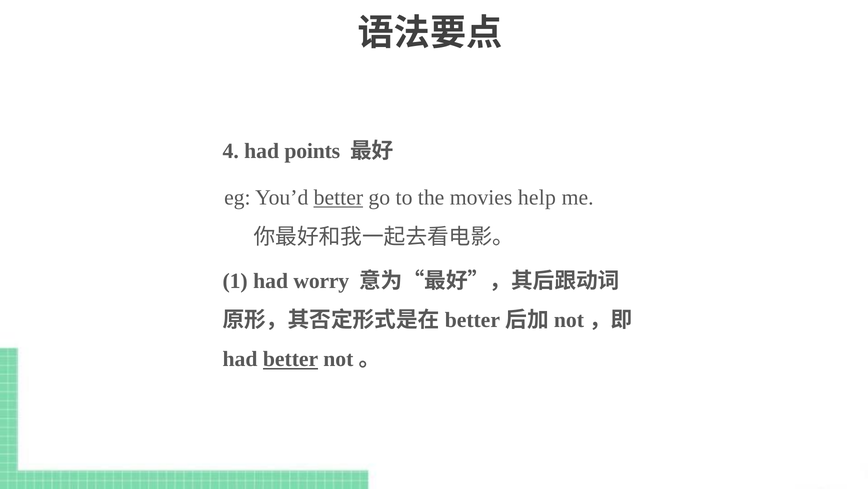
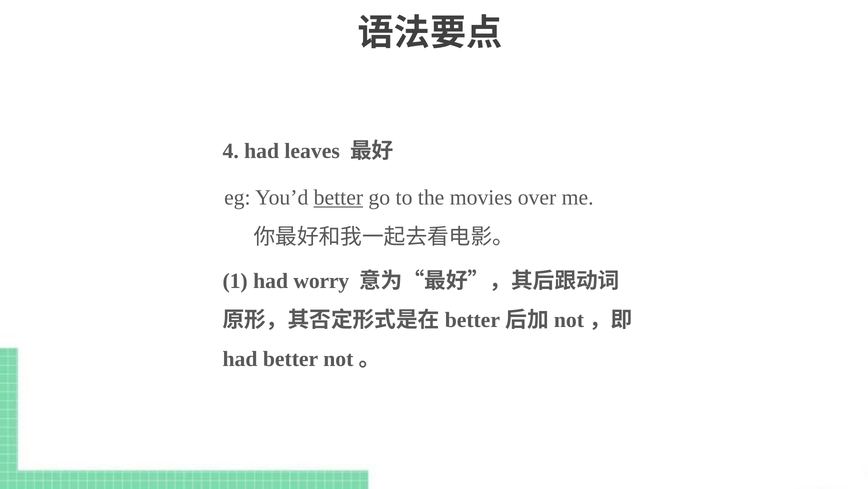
points: points -> leaves
help: help -> over
better at (291, 359) underline: present -> none
